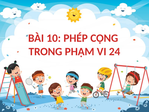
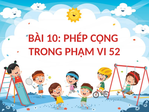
24: 24 -> 52
